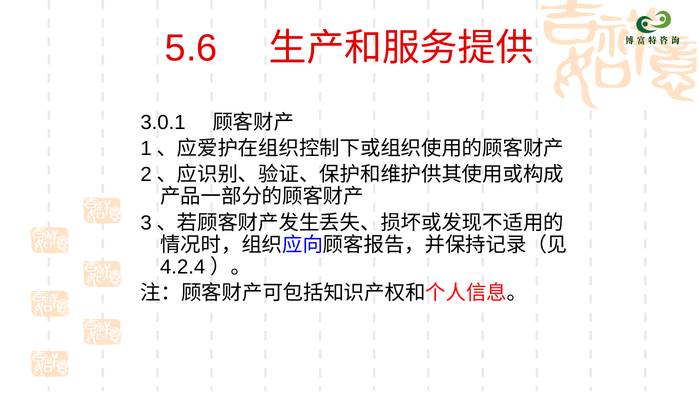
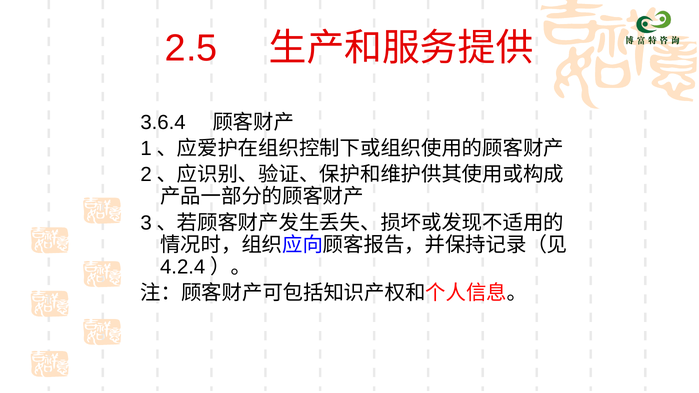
5.6: 5.6 -> 2.5
3.0.1: 3.0.1 -> 3.6.4
